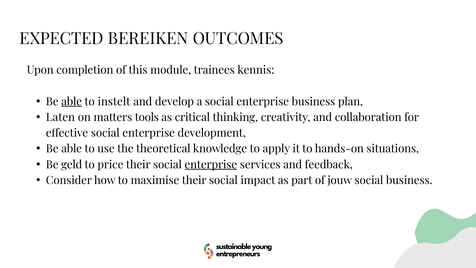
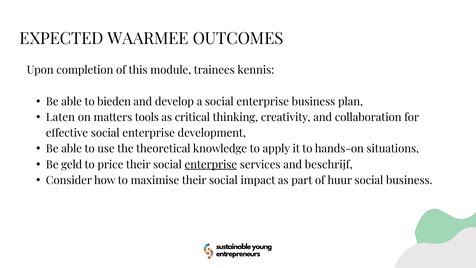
BEREIKEN: BEREIKEN -> WAARMEE
able at (72, 102) underline: present -> none
instelt: instelt -> bieden
feedback: feedback -> beschrijf
jouw: jouw -> huur
